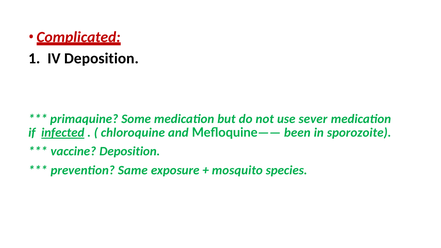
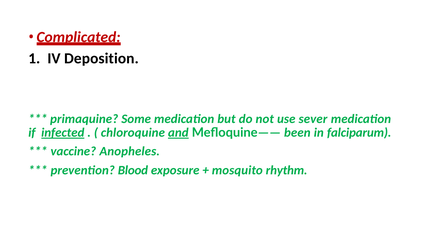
and underline: none -> present
sporozoite: sporozoite -> falciparum
vaccine Deposition: Deposition -> Anopheles
Same: Same -> Blood
species: species -> rhythm
